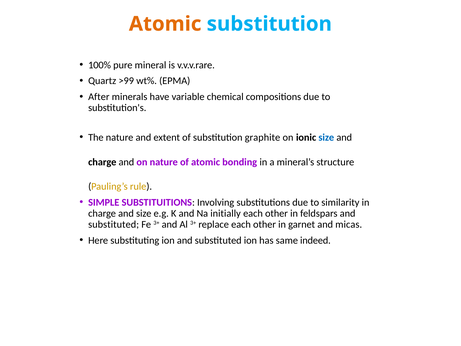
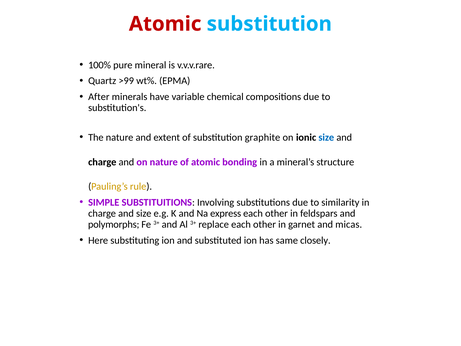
Atomic at (165, 24) colour: orange -> red
initially: initially -> express
substituted at (114, 224): substituted -> polymorphs
indeed: indeed -> closely
